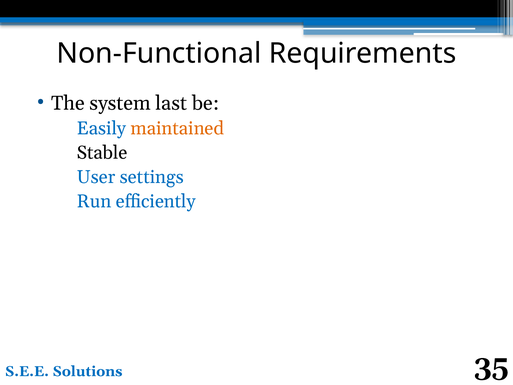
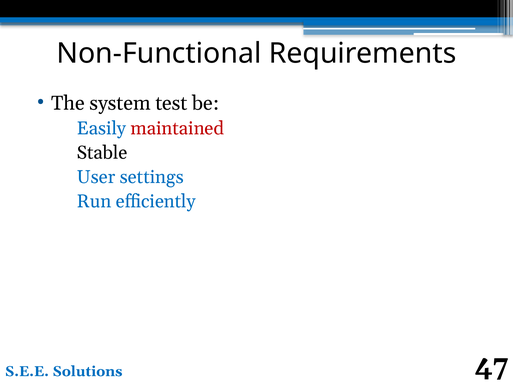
last: last -> test
maintained colour: orange -> red
35: 35 -> 47
